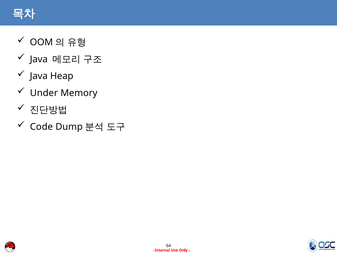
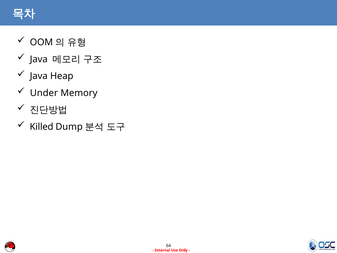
Code: Code -> Killed
